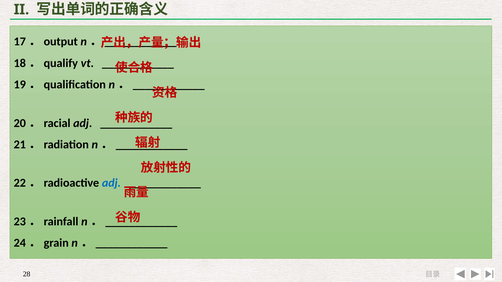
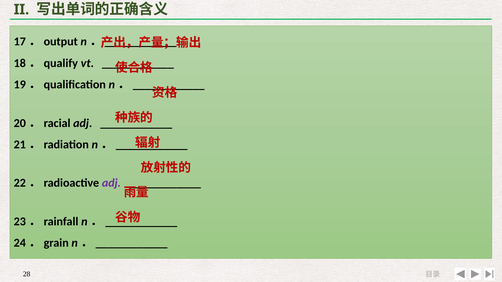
adj at (111, 183) colour: blue -> purple
